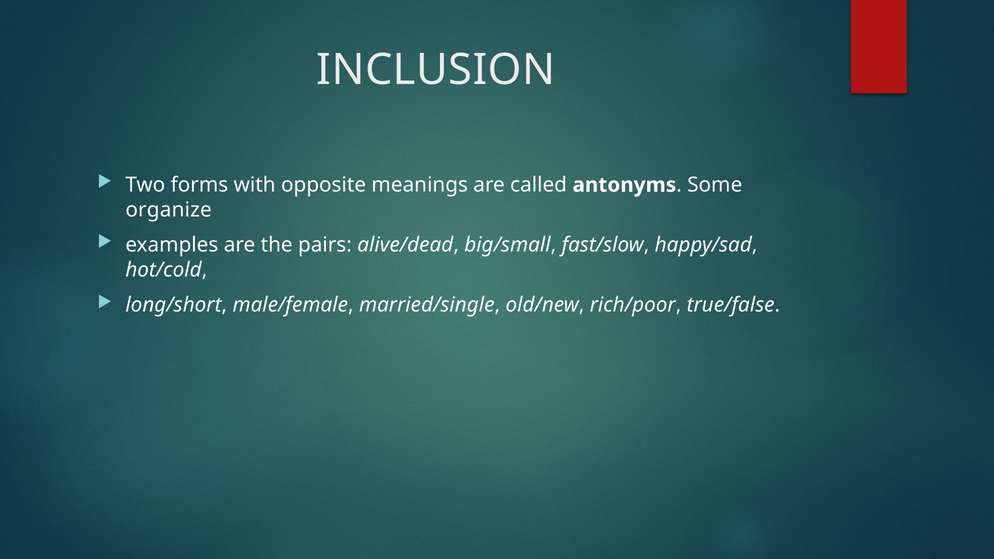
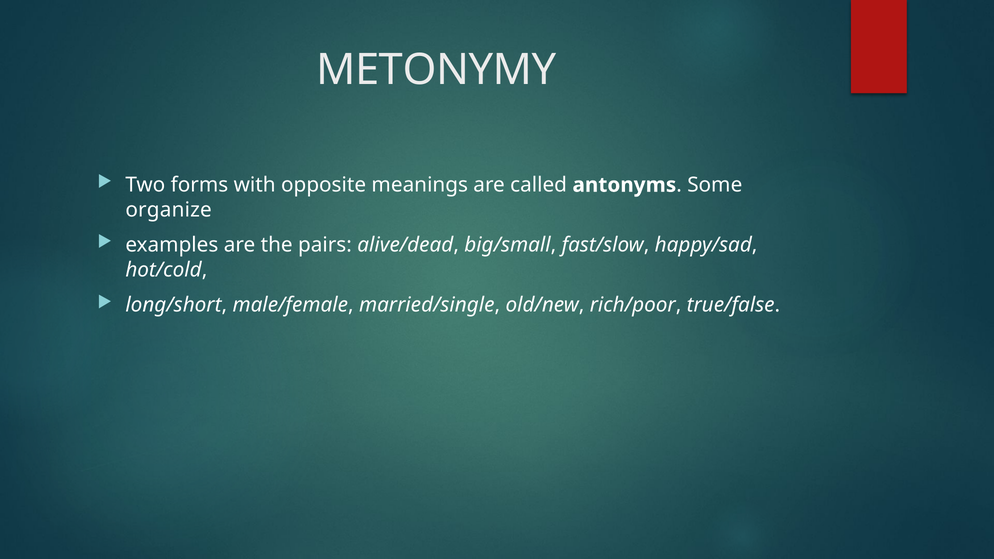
INCLUSION: INCLUSION -> METONYMY
